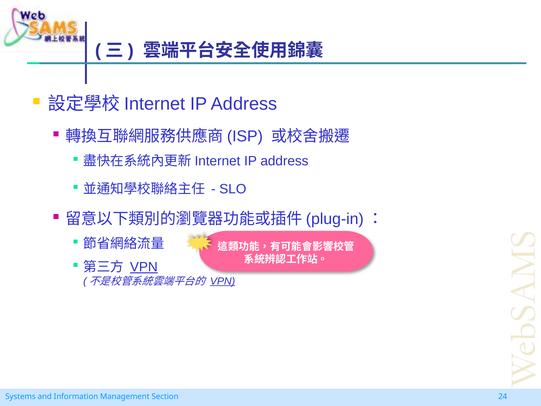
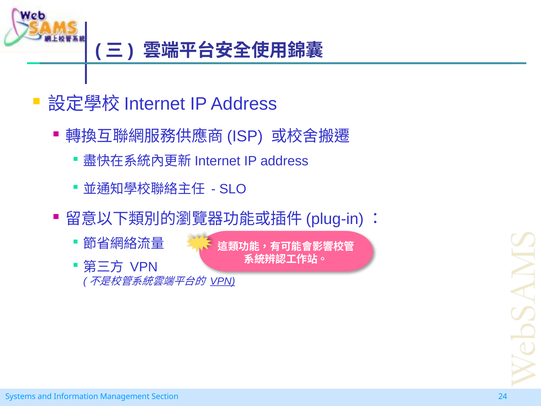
VPN at (144, 267) underline: present -> none
